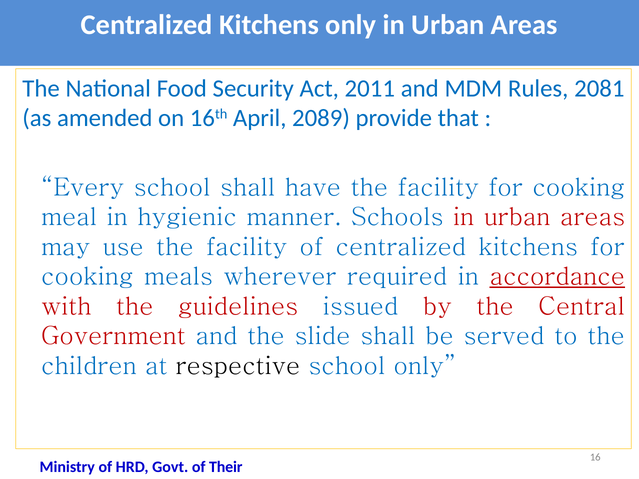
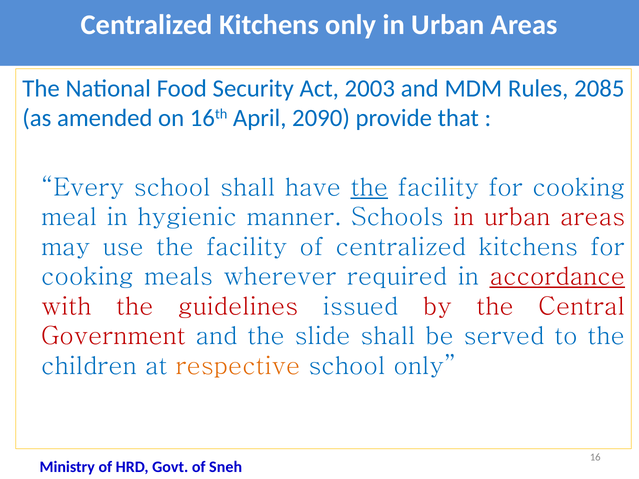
2011: 2011 -> 2003
2081: 2081 -> 2085
2089: 2089 -> 2090
the at (369, 188) underline: none -> present
respective colour: black -> orange
Their: Their -> Sneh
